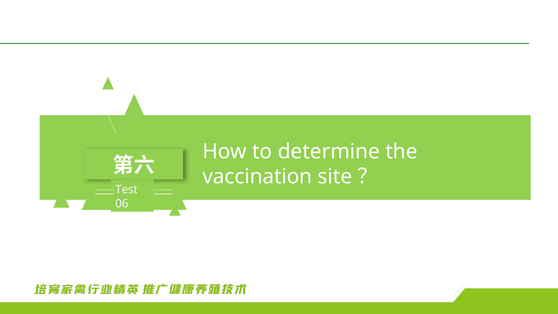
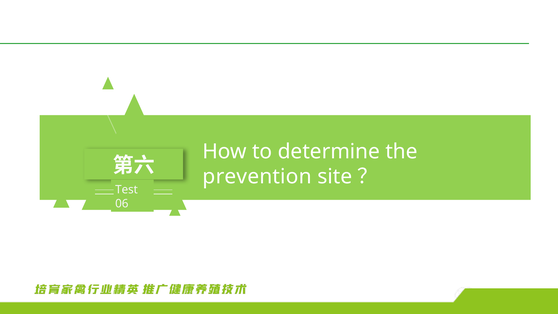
vaccination: vaccination -> prevention
